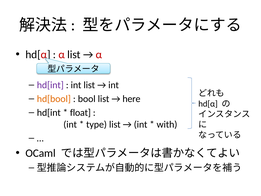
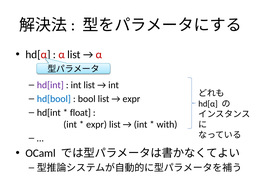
hd[bool colour: orange -> blue
here at (131, 99): here -> expr
type at (97, 124): type -> expr
